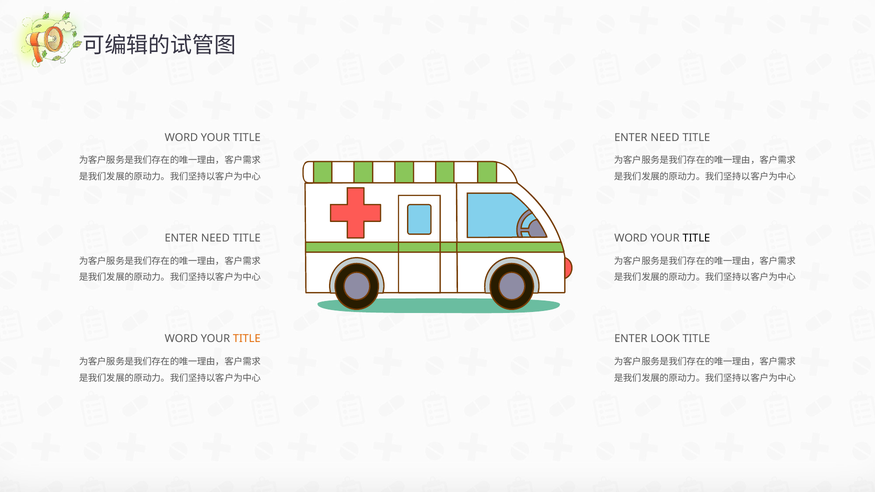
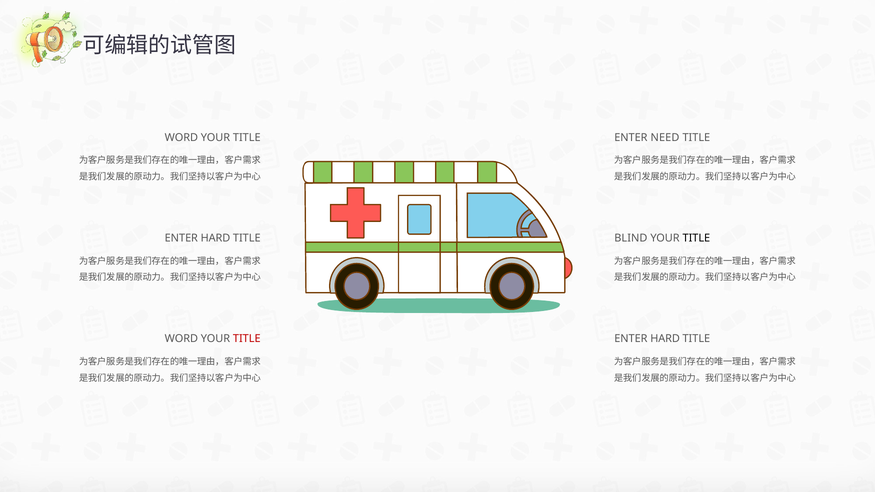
NEED at (215, 238): NEED -> HARD
WORD at (631, 238): WORD -> BLIND
TITLE at (247, 339) colour: orange -> red
LOOK at (665, 339): LOOK -> HARD
